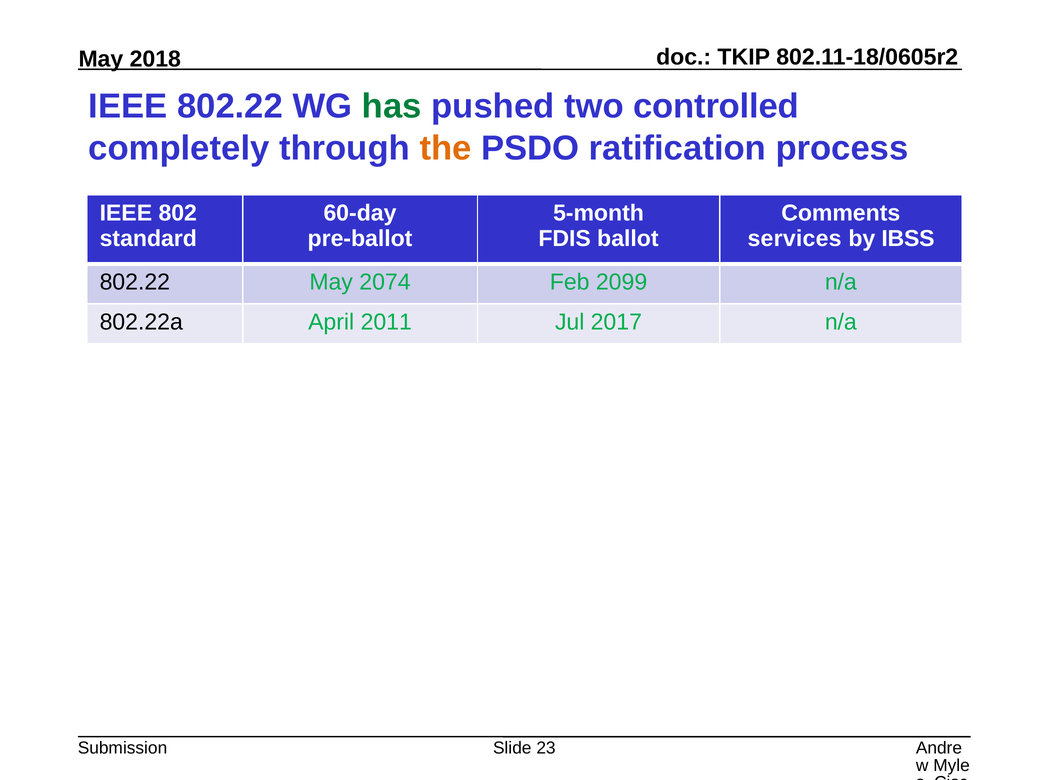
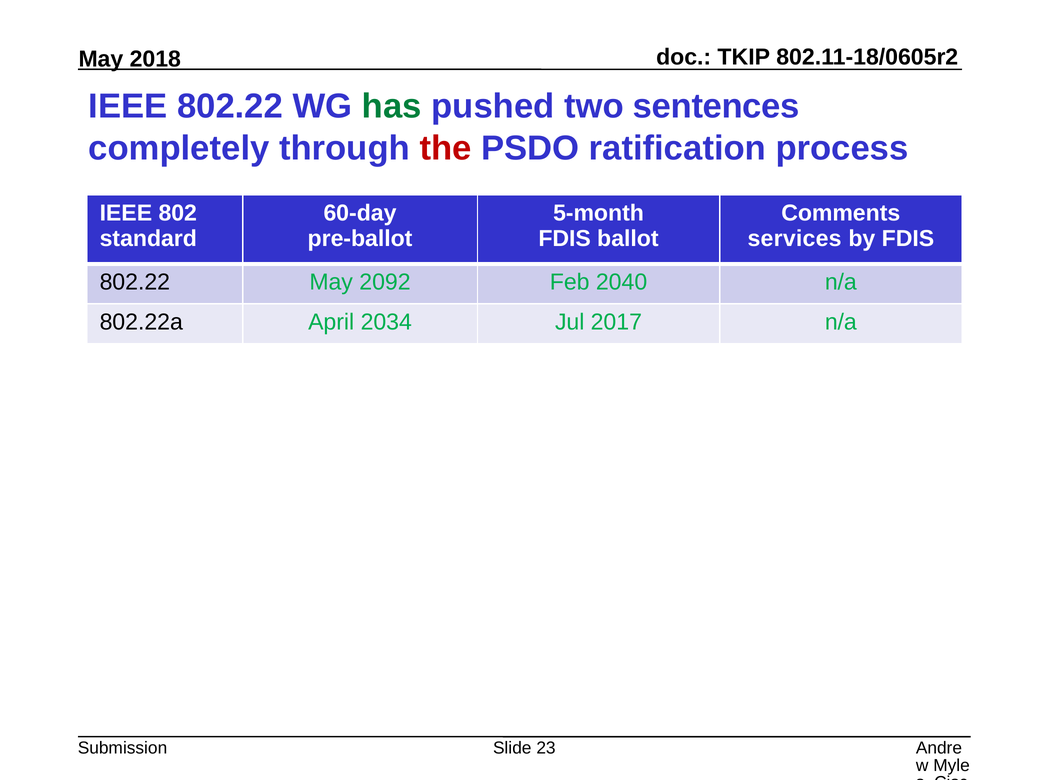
controlled: controlled -> sentences
the colour: orange -> red
by IBSS: IBSS -> FDIS
2074: 2074 -> 2092
2099: 2099 -> 2040
2011: 2011 -> 2034
